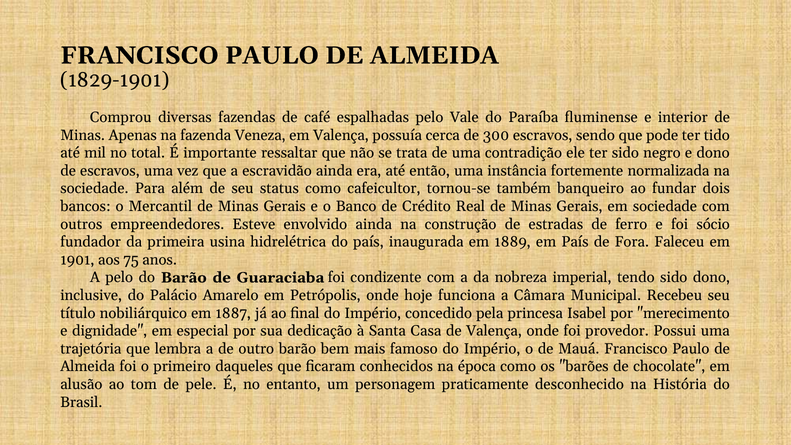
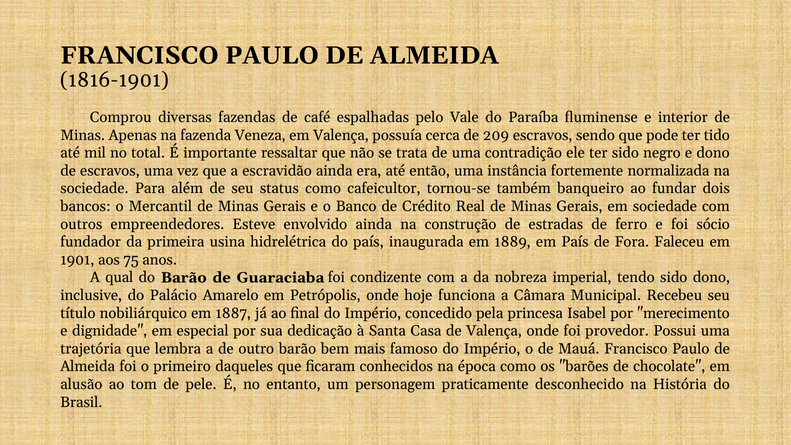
1829-1901: 1829-1901 -> 1816-1901
300: 300 -> 209
A pelo: pelo -> qual
